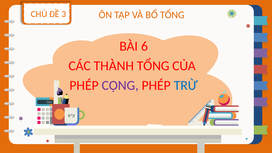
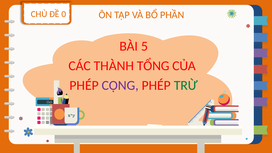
3: 3 -> 0
BỔ TỔNG: TỔNG -> PHẦN
6: 6 -> 5
TRỪ colour: blue -> green
